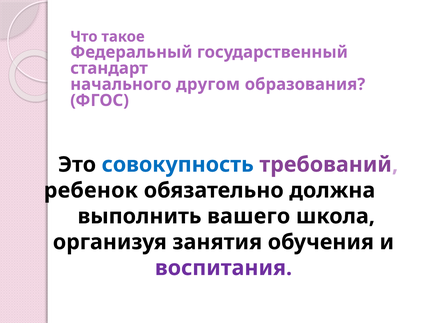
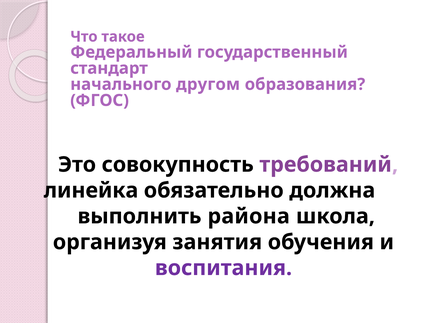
совокупность colour: blue -> black
ребенок: ребенок -> линейка
вашего: вашего -> района
